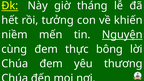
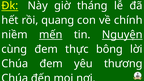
tưởng: tưởng -> quang
khiến: khiến -> chính
mến underline: none -> present
